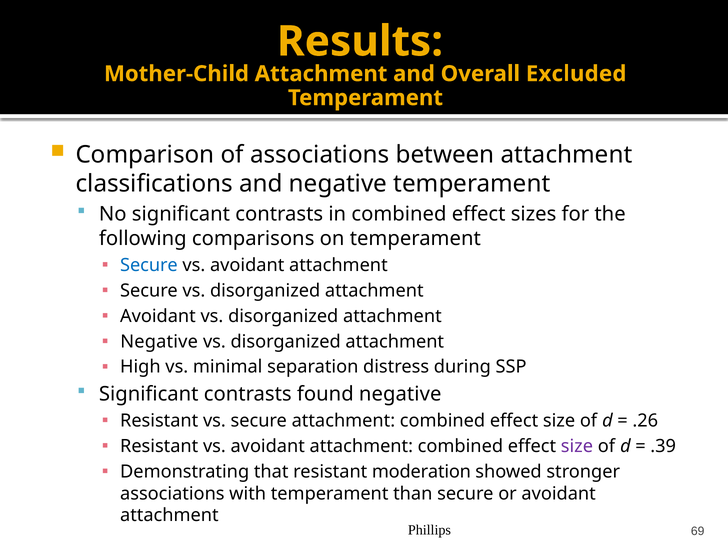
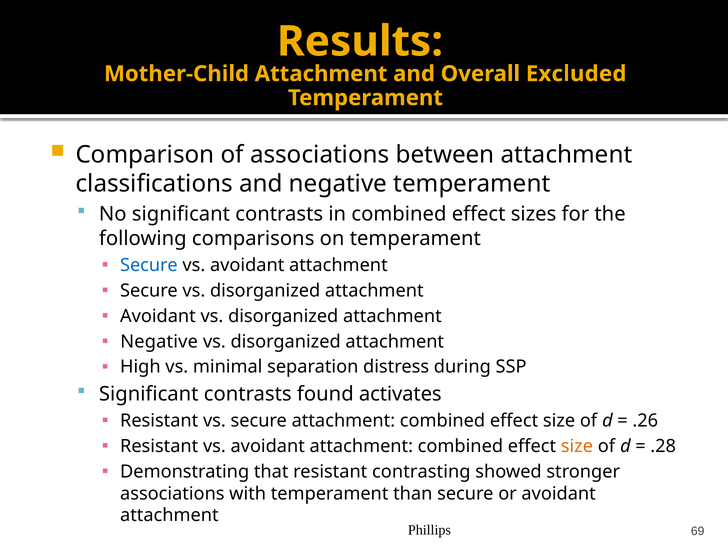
found negative: negative -> activates
size at (577, 446) colour: purple -> orange
.39: .39 -> .28
moderation: moderation -> contrasting
